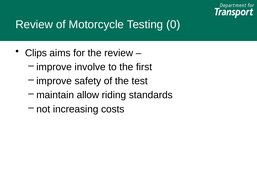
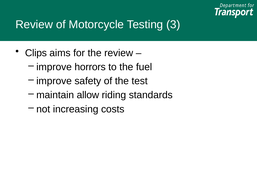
0: 0 -> 3
involve: involve -> horrors
first: first -> fuel
